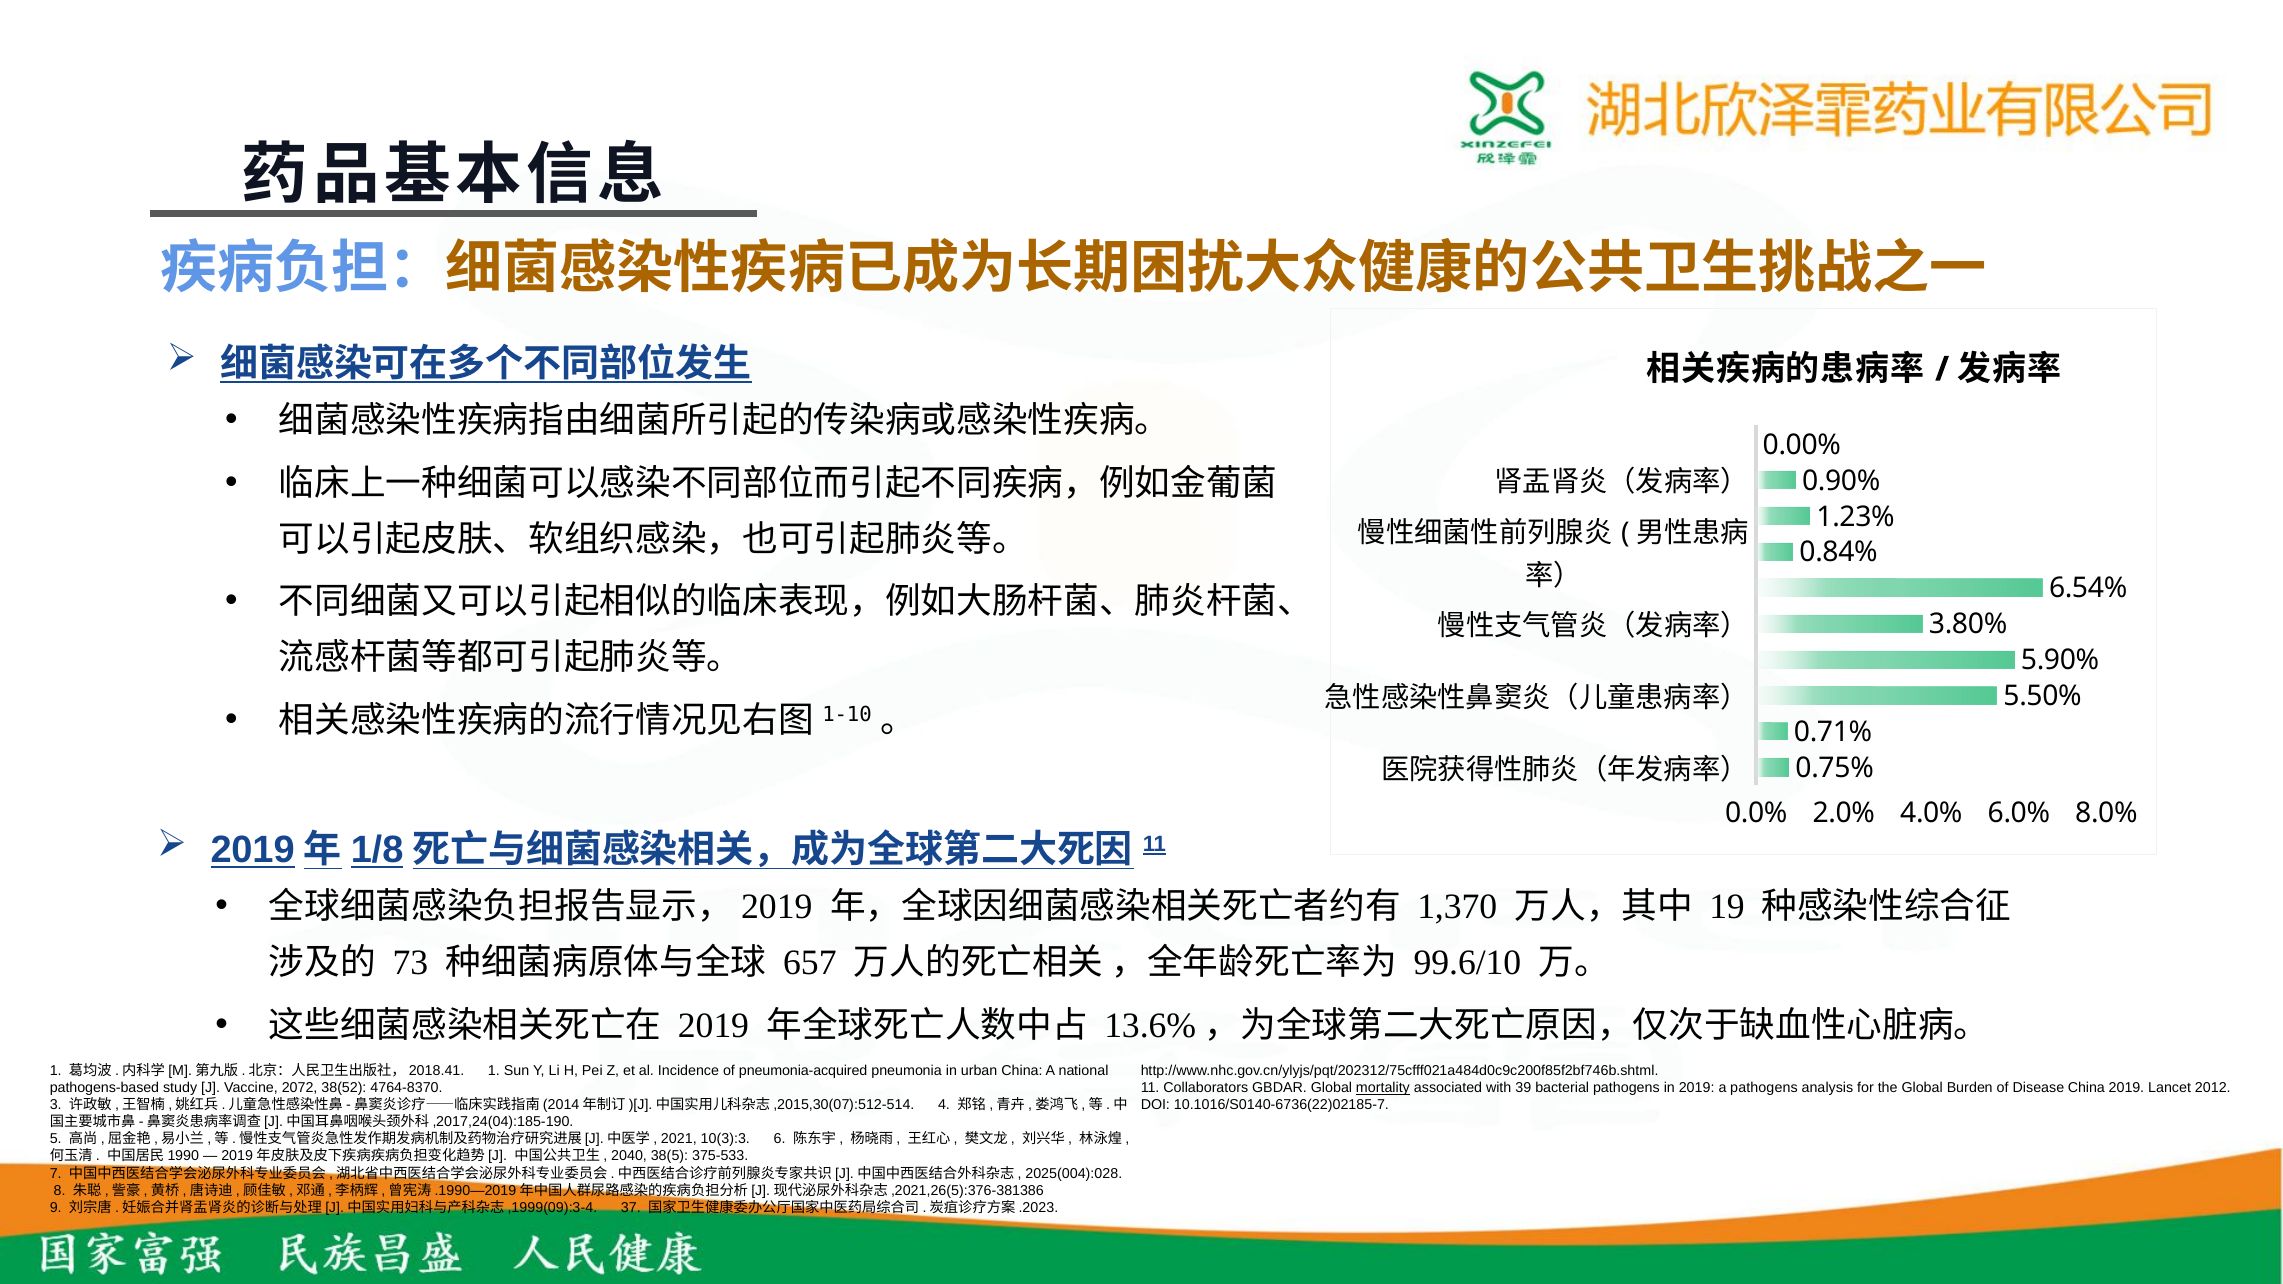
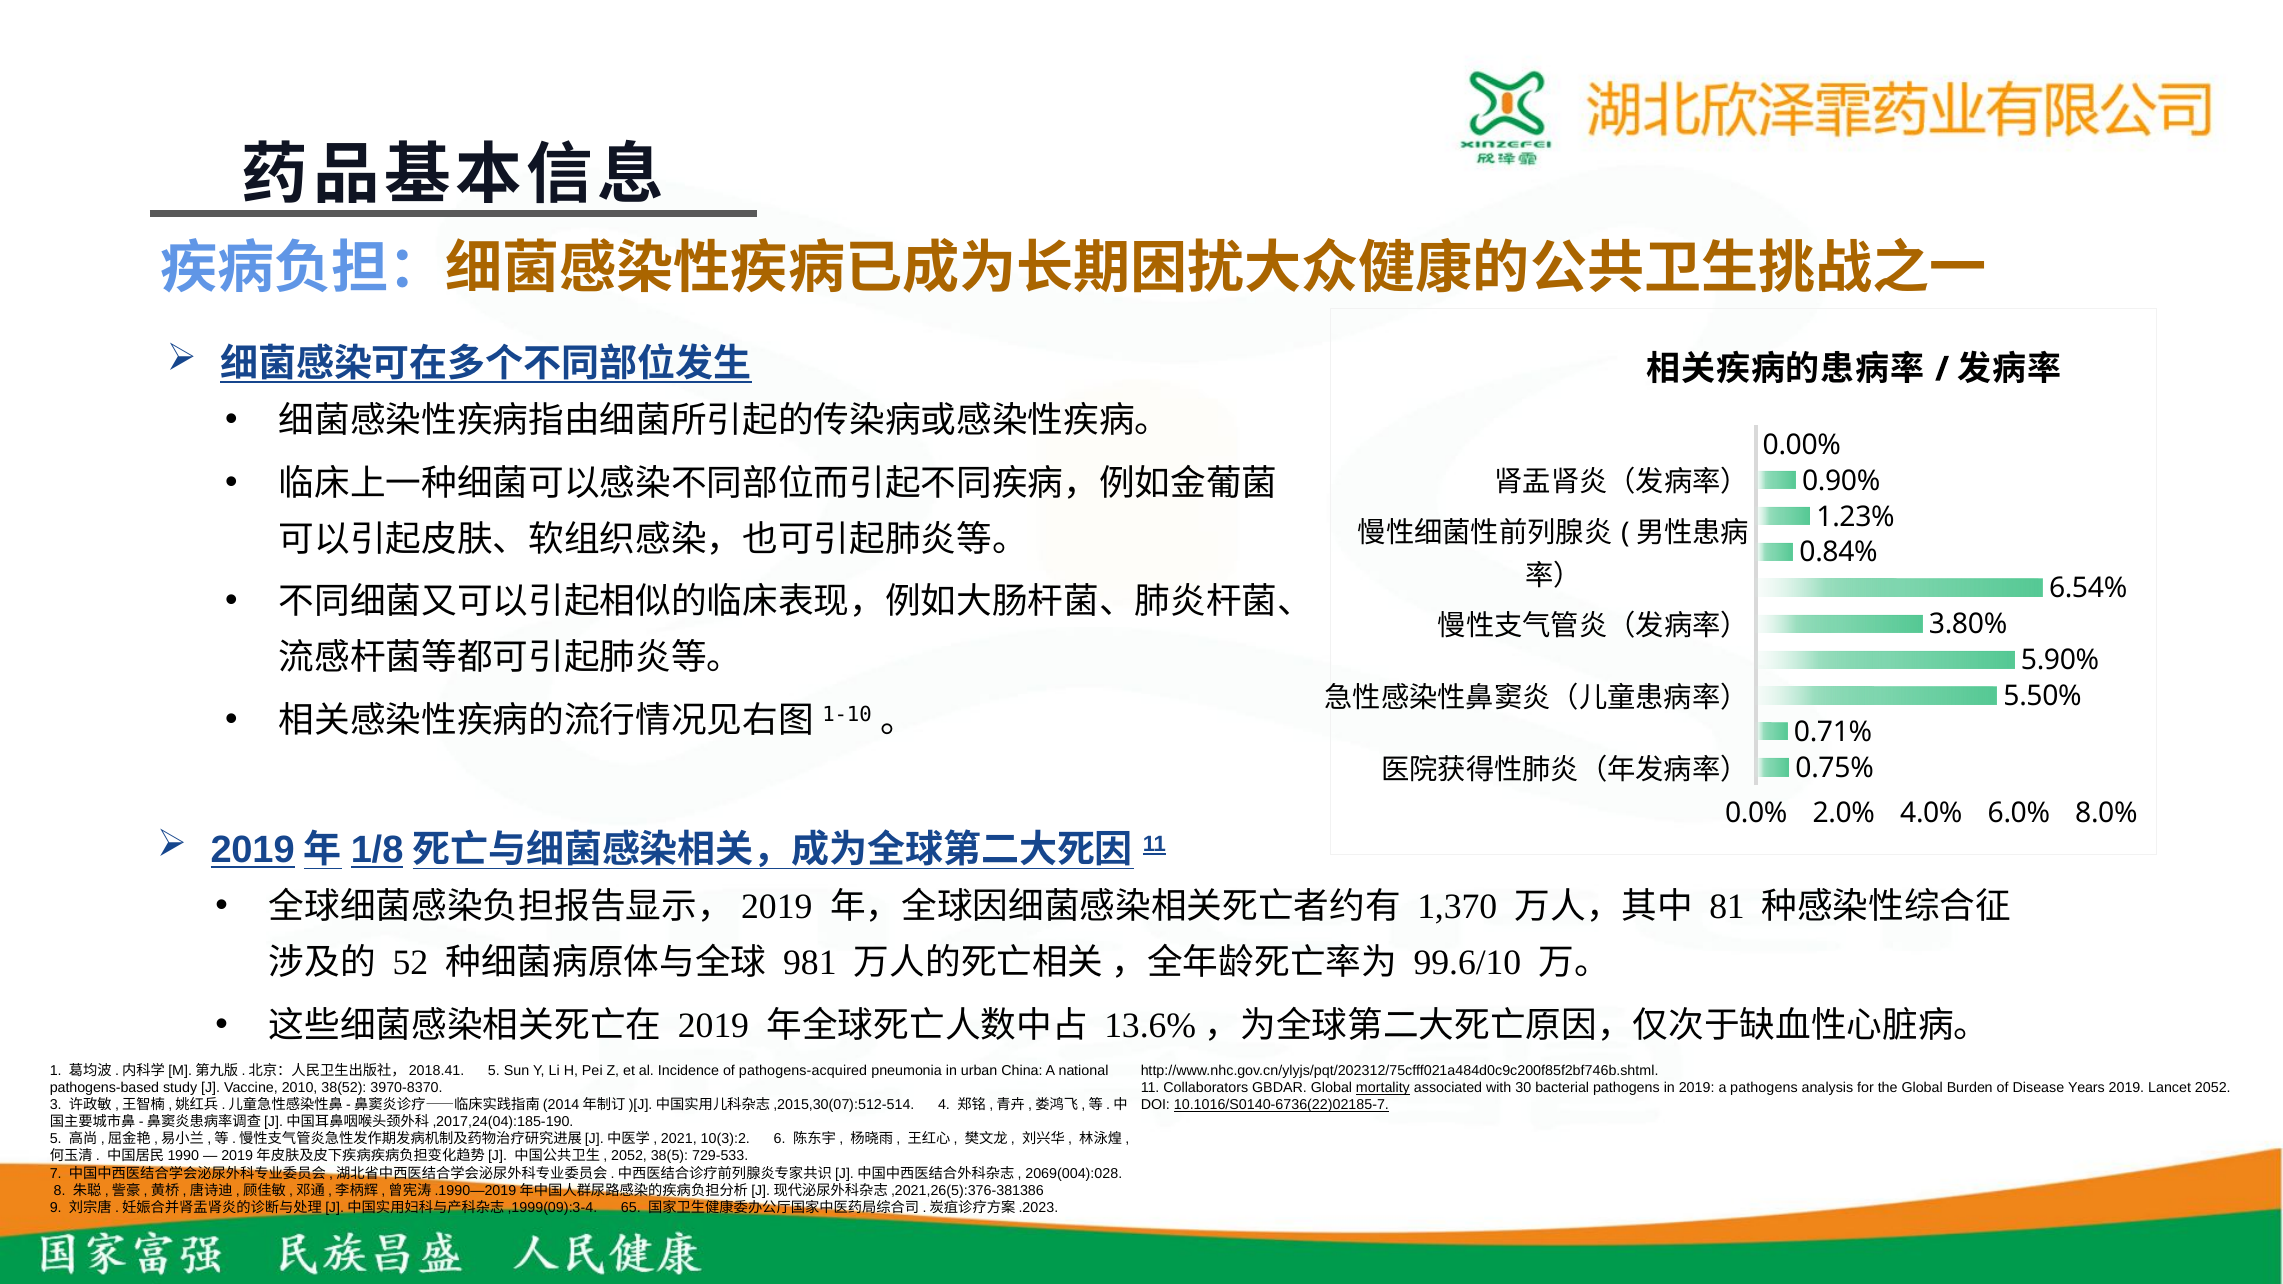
19: 19 -> 81
73: 73 -> 52
657: 657 -> 981
1 at (494, 1071): 1 -> 5
pneumonia‑acquired: pneumonia‑acquired -> pathogens‑acquired
2072: 2072 -> 2010
4764‑8370: 4764‑8370 -> 3970‑8370
39: 39 -> 30
Disease China: China -> Years
Lancet 2012: 2012 -> 2052
10.1016/S0140-6736(22)02185-7 underline: none -> present
10(3):3: 10(3):3 -> 10(3):2
2040 at (629, 1156): 2040 -> 2052
375-533: 375-533 -> 729-533
2025(004):028: 2025(004):028 -> 2069(004):028
37: 37 -> 65
